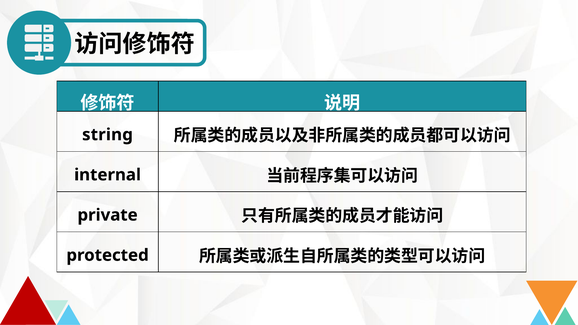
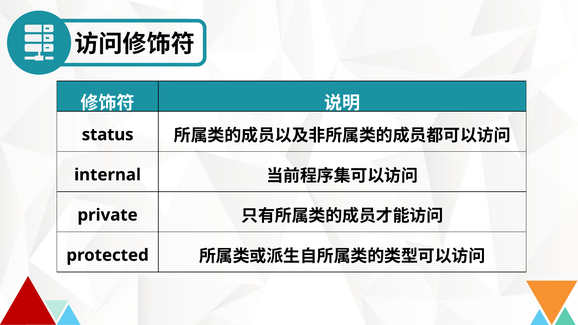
string: string -> status
